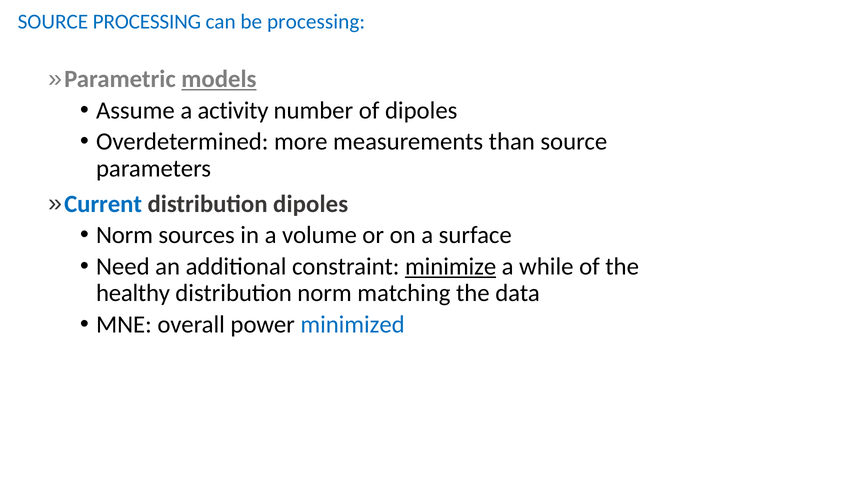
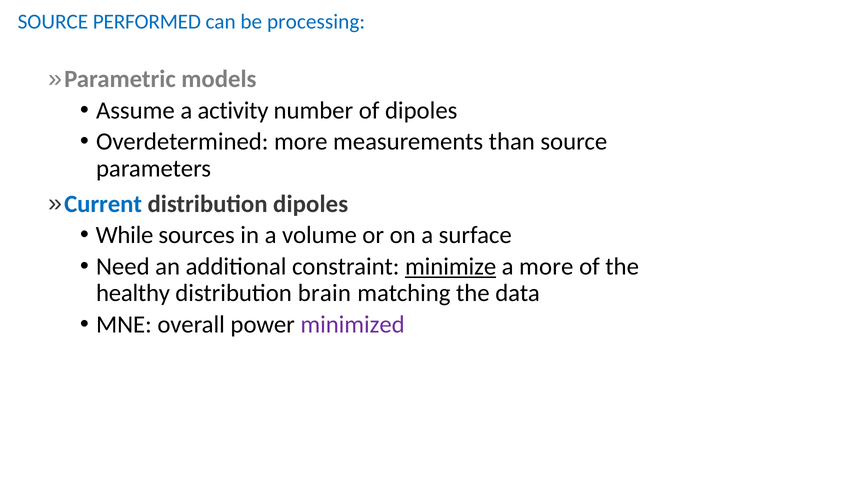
SOURCE PROCESSING: PROCESSING -> PERFORMED
models underline: present -> none
Norm at (124, 235): Norm -> While
a while: while -> more
distribution norm: norm -> brain
minimized colour: blue -> purple
